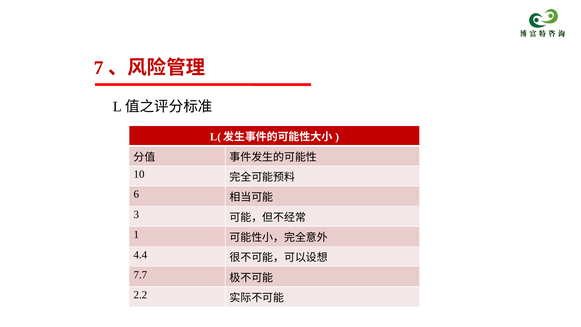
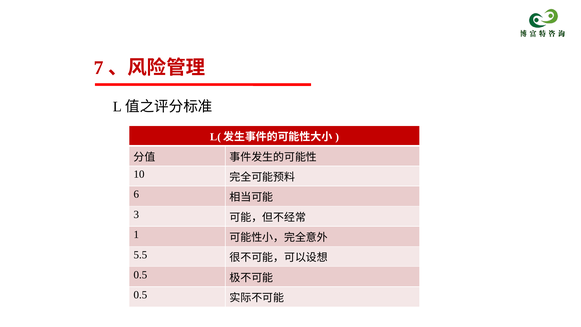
4.4: 4.4 -> 5.5
7.7 at (140, 275): 7.7 -> 0.5
2.2 at (140, 295): 2.2 -> 0.5
